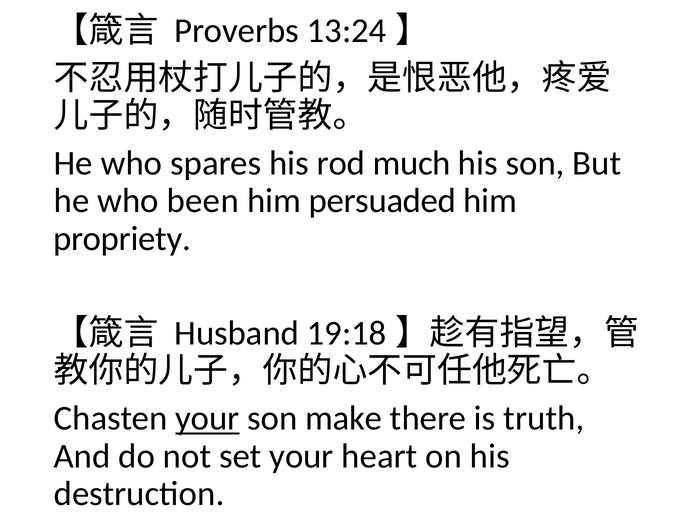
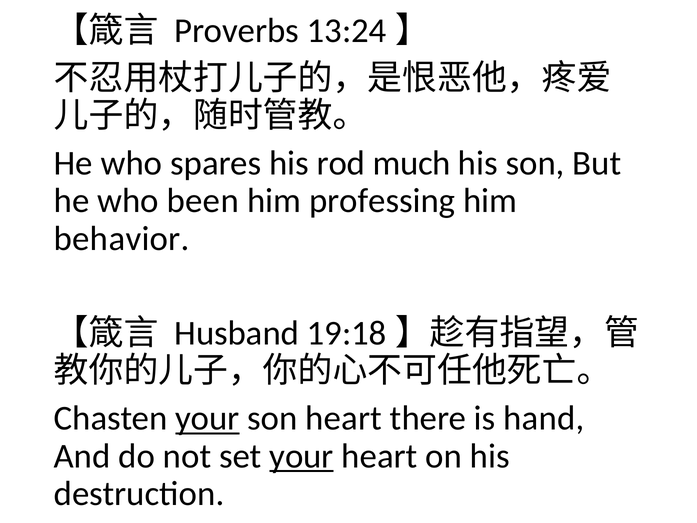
persuaded: persuaded -> professing
propriety: propriety -> behavior
son make: make -> heart
truth: truth -> hand
your at (301, 456) underline: none -> present
